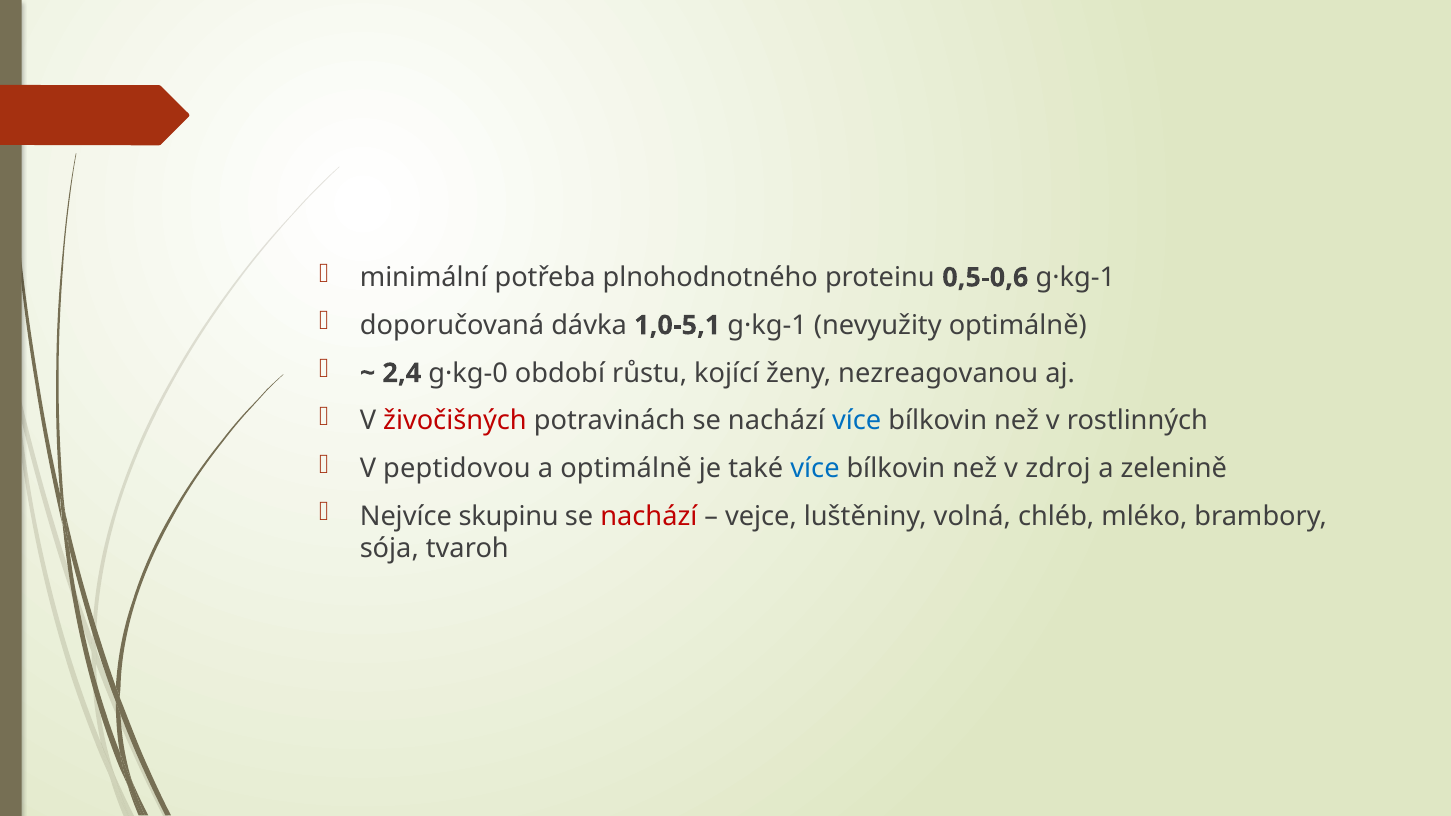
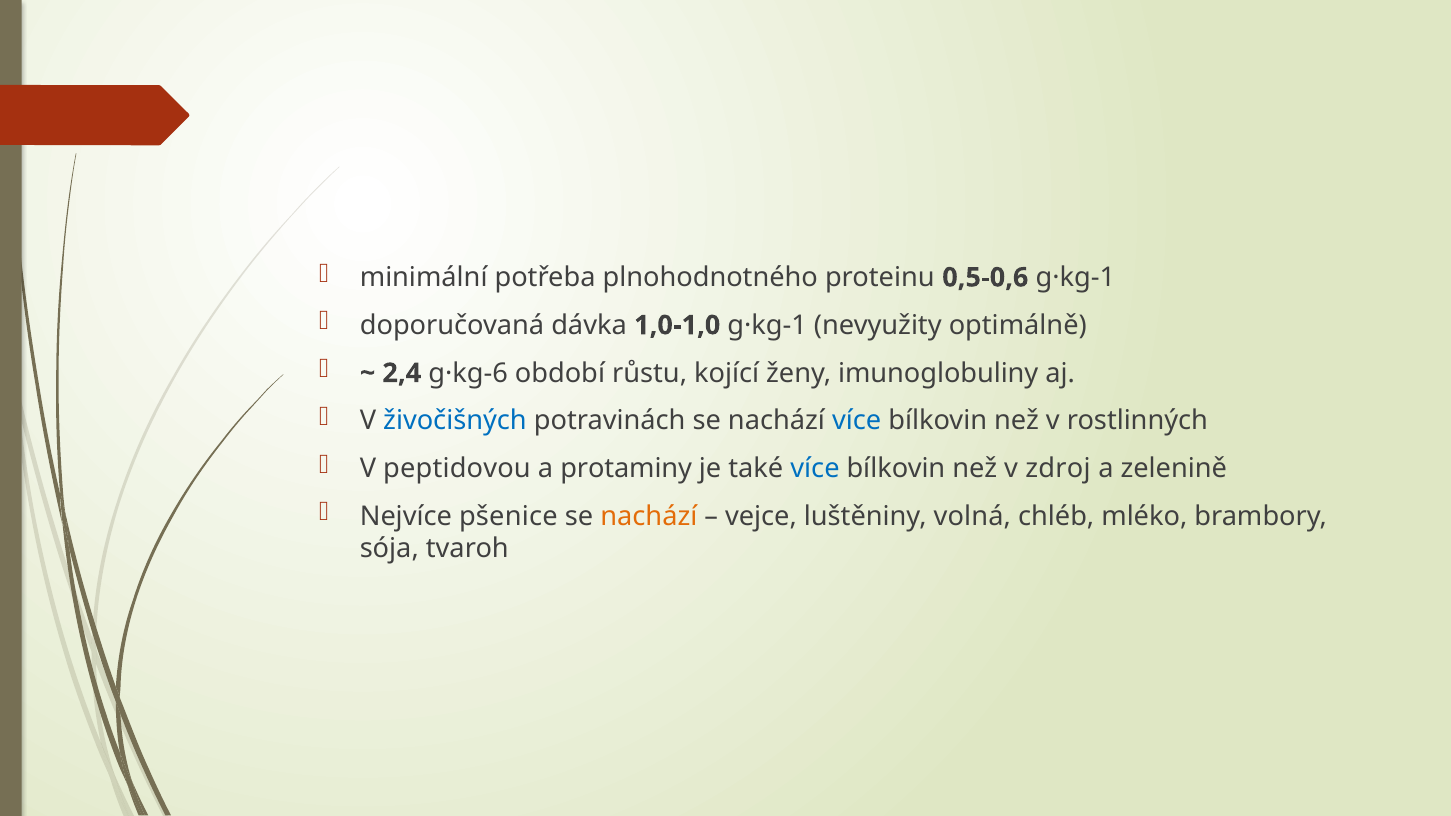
1,0-5,1: 1,0-5,1 -> 1,0-1,0
g·kg-0: g·kg-0 -> g·kg-6
nezreagovanou: nezreagovanou -> imunoglobuliny
živočišných colour: red -> blue
a optimálně: optimálně -> protaminy
skupinu: skupinu -> pšenice
nachází at (649, 516) colour: red -> orange
